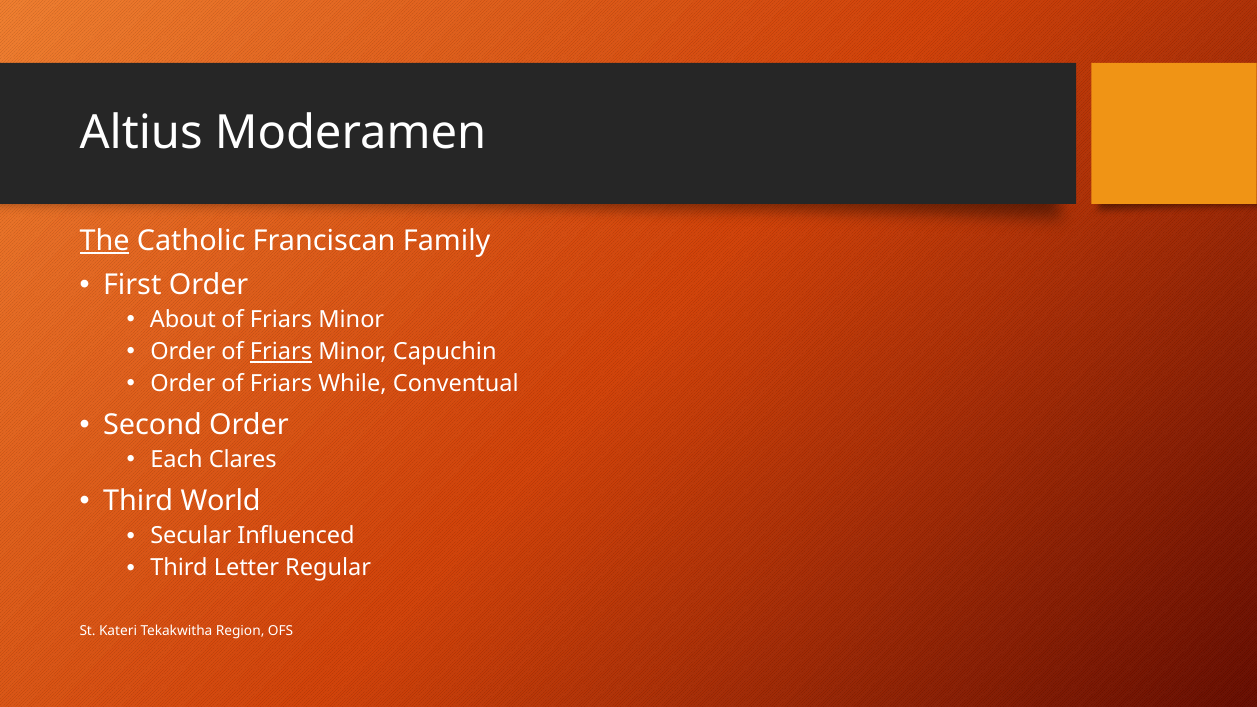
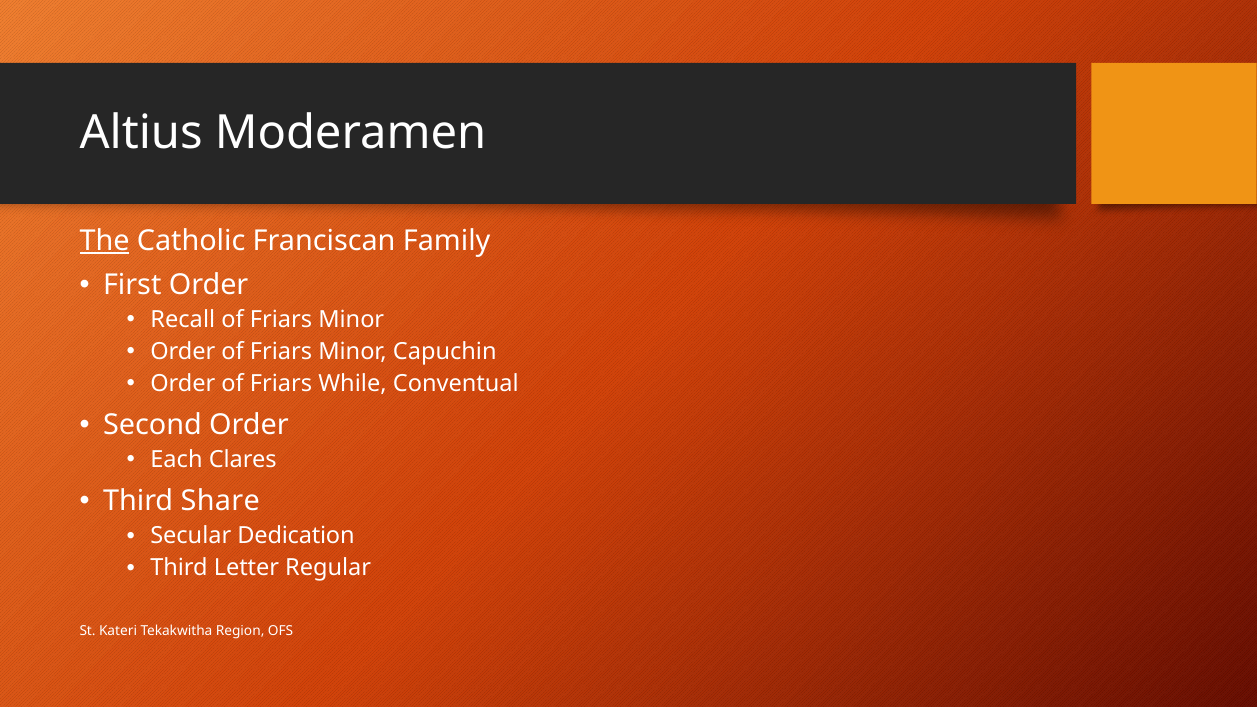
About: About -> Recall
Friars at (281, 352) underline: present -> none
World: World -> Share
Influenced: Influenced -> Dedication
